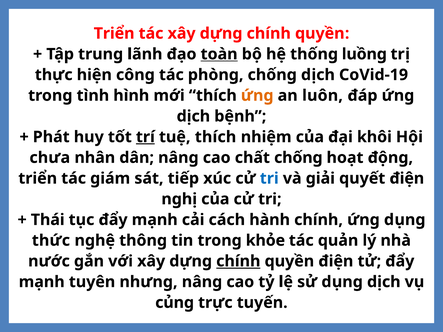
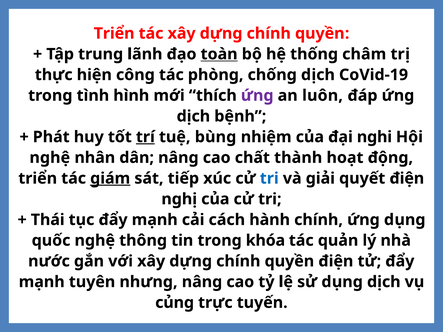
luồng: luồng -> châm
ứng at (257, 96) colour: orange -> purple
tuệ thích: thích -> bùng
khôi: khôi -> nghi
chưa at (50, 158): chưa -> nghệ
chất chống: chống -> thành
giám underline: none -> present
thức: thức -> quốc
khỏe: khỏe -> khóa
chính at (238, 261) underline: present -> none
